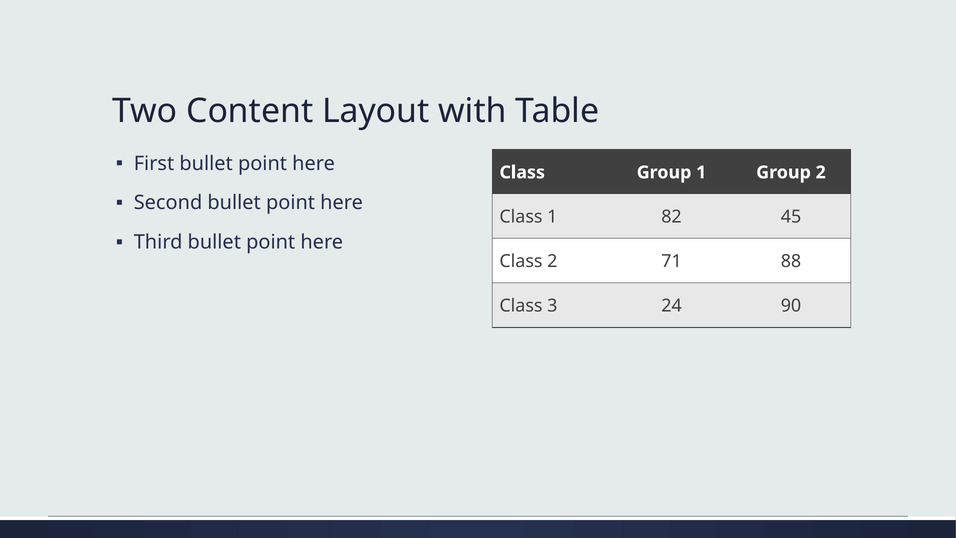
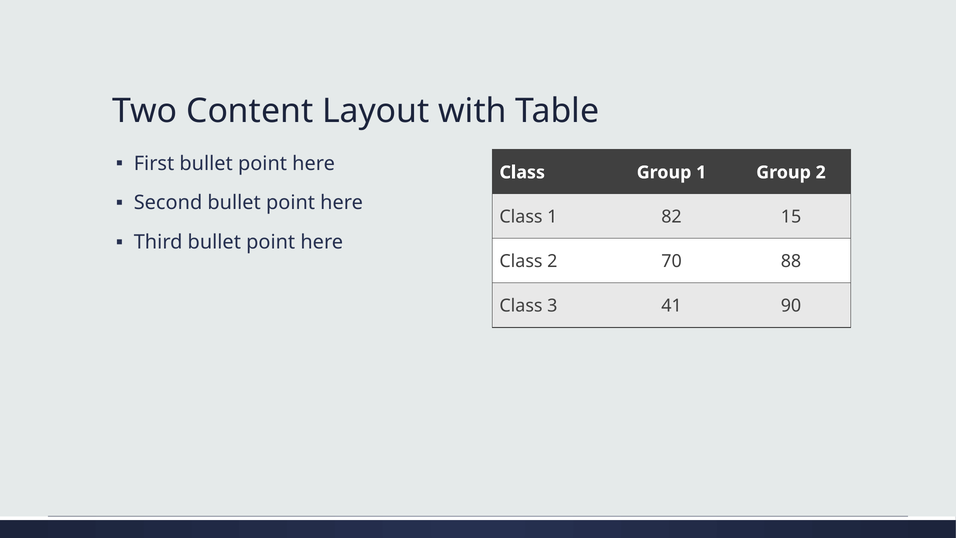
45: 45 -> 15
71: 71 -> 70
24: 24 -> 41
